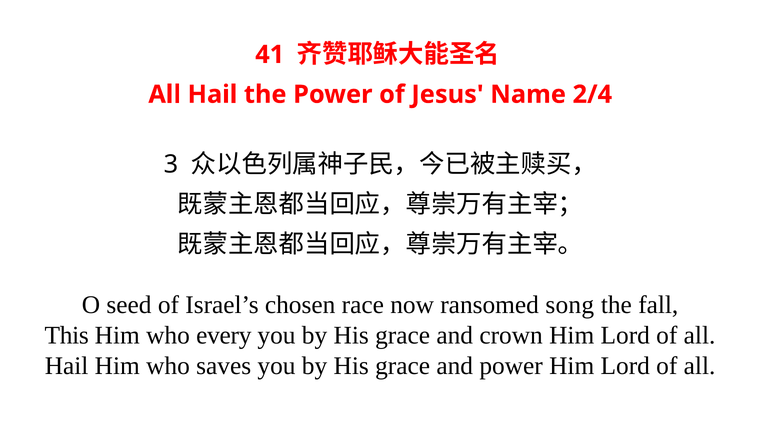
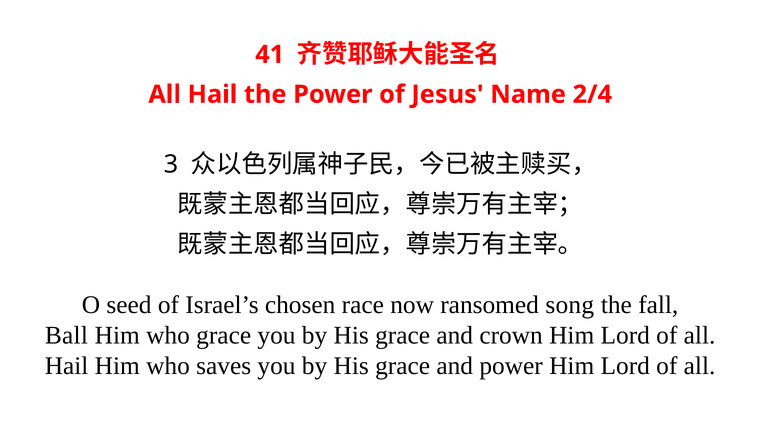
This: This -> Ball
who every: every -> grace
